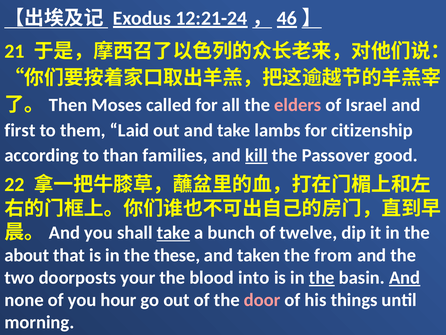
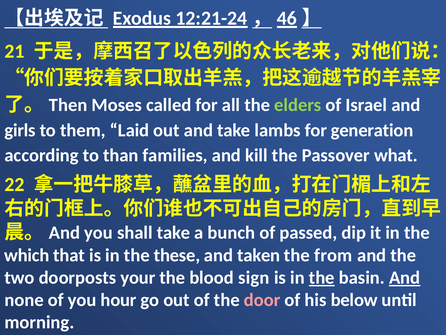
elders colour: pink -> light green
first: first -> girls
citizenship: citizenship -> generation
kill underline: present -> none
good: good -> what
take at (173, 232) underline: present -> none
twelve: twelve -> passed
about: about -> which
into: into -> sign
things: things -> below
